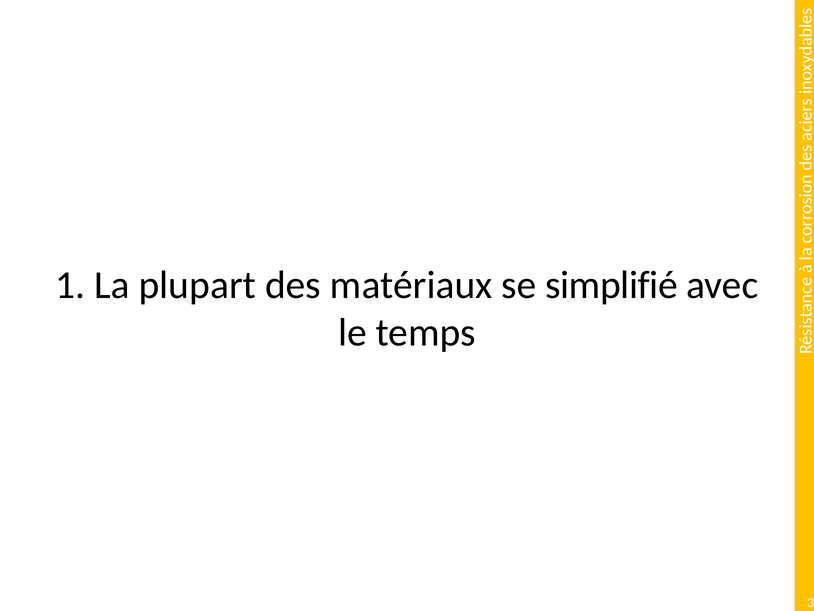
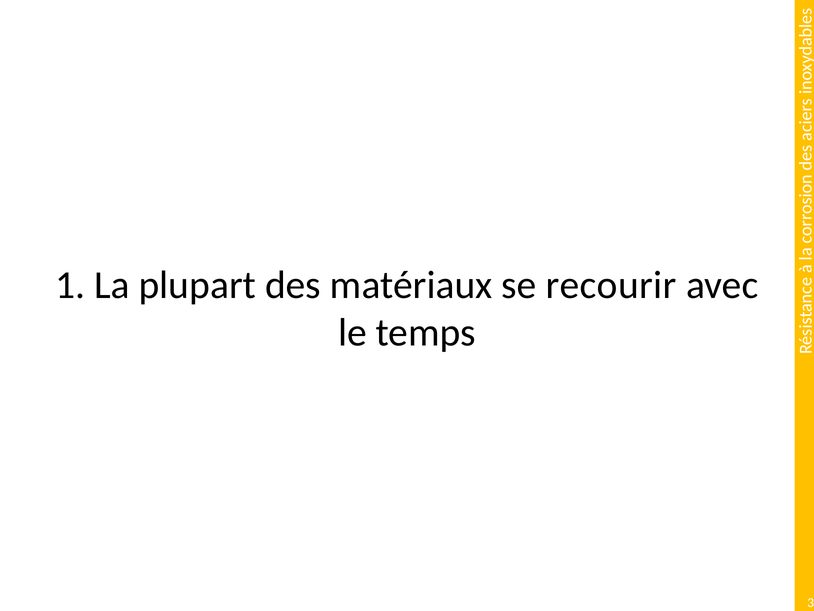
simplifié: simplifié -> recourir
